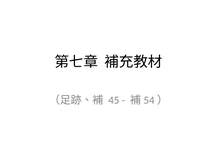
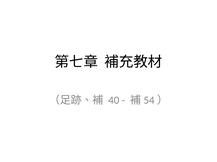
45: 45 -> 40
